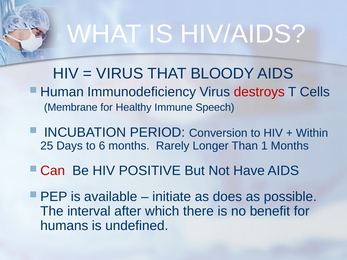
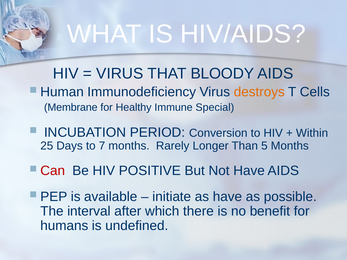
destroys colour: red -> orange
Speech: Speech -> Special
6: 6 -> 7
1: 1 -> 5
as does: does -> have
